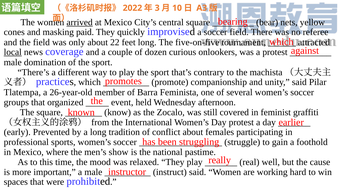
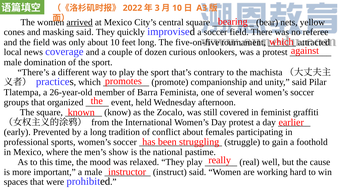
masking paid: paid -> said
about 22: 22 -> 10
local underline: present -> none
